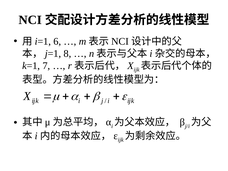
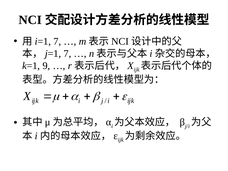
6 at (57, 41): 6 -> 7
8 at (67, 54): 8 -> 7
7: 7 -> 9
